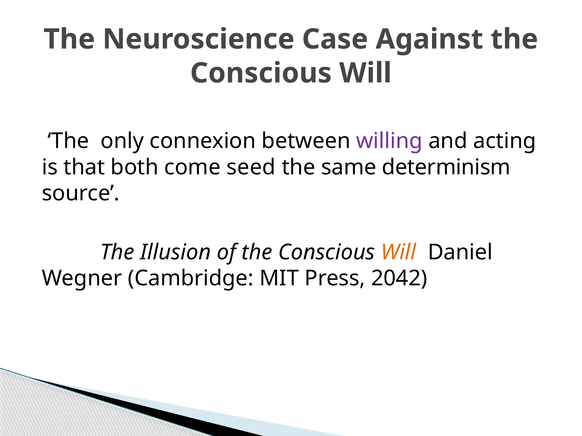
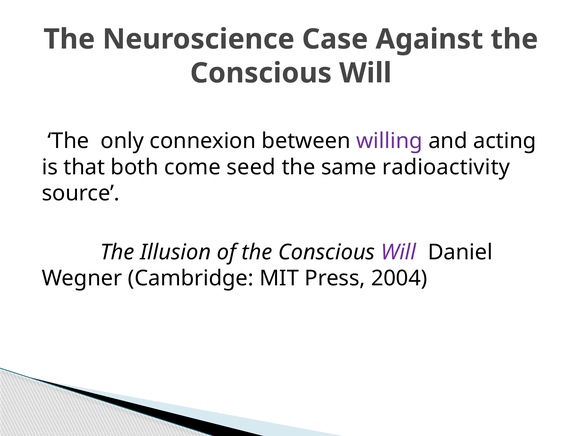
determinism: determinism -> radioactivity
Will at (398, 253) colour: orange -> purple
2042: 2042 -> 2004
